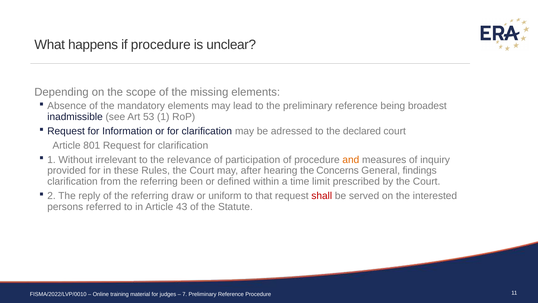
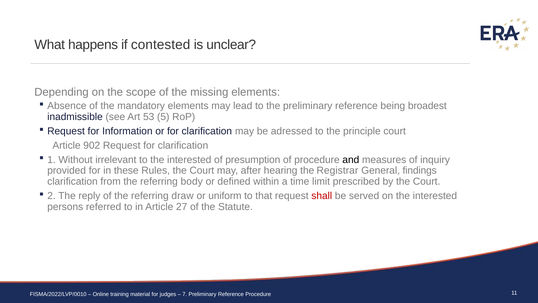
if procedure: procedure -> contested
53 1: 1 -> 5
declared: declared -> principle
801: 801 -> 902
to the relevance: relevance -> interested
participation: participation -> presumption
and colour: orange -> black
Concerns: Concerns -> Registrar
been: been -> body
43: 43 -> 27
